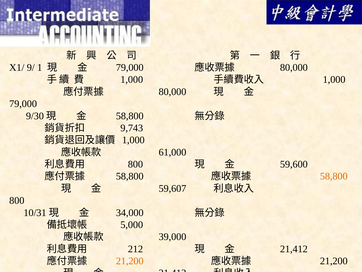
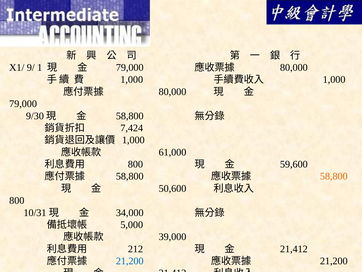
9,743: 9,743 -> 7,424
59,607: 59,607 -> 50,600
21,200 at (130, 261) colour: orange -> blue
